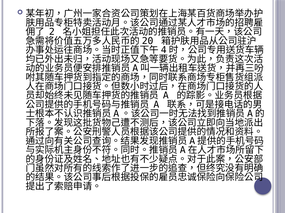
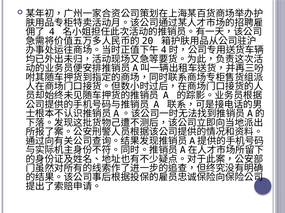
2: 2 -> 4
